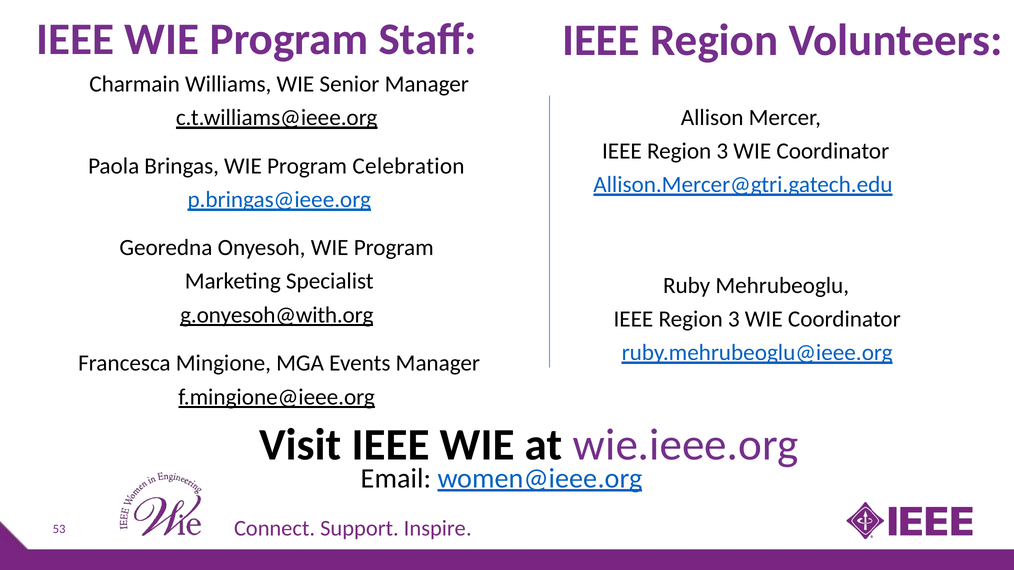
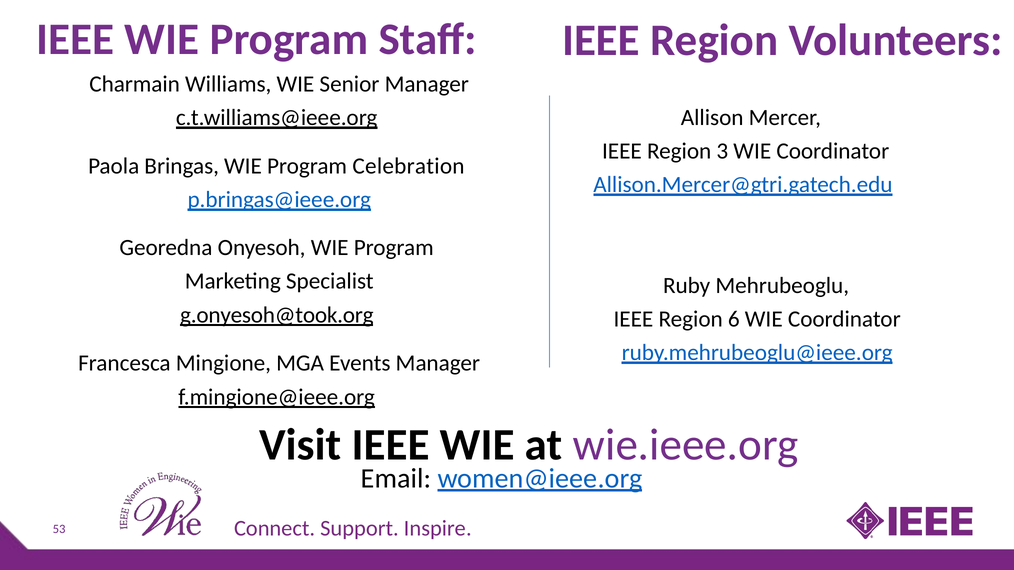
g.onyesoh@with.org: g.onyesoh@with.org -> g.onyesoh@took.org
3 at (734, 319): 3 -> 6
